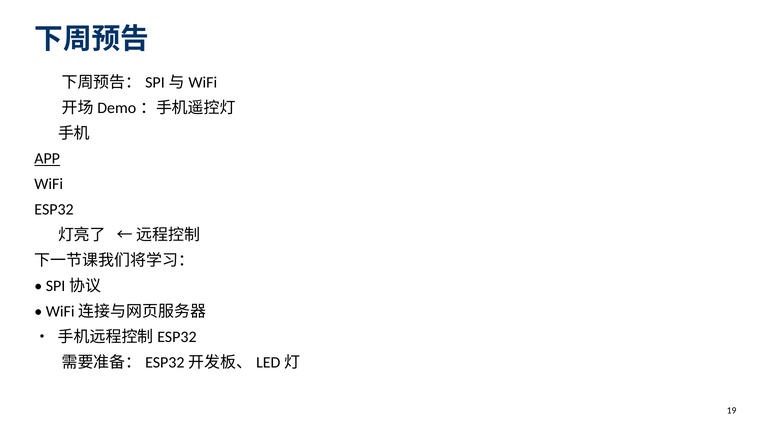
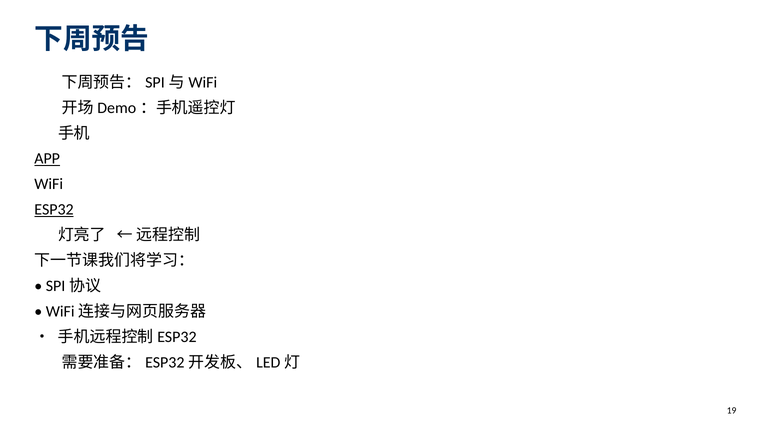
ESP32 underline: none -> present
